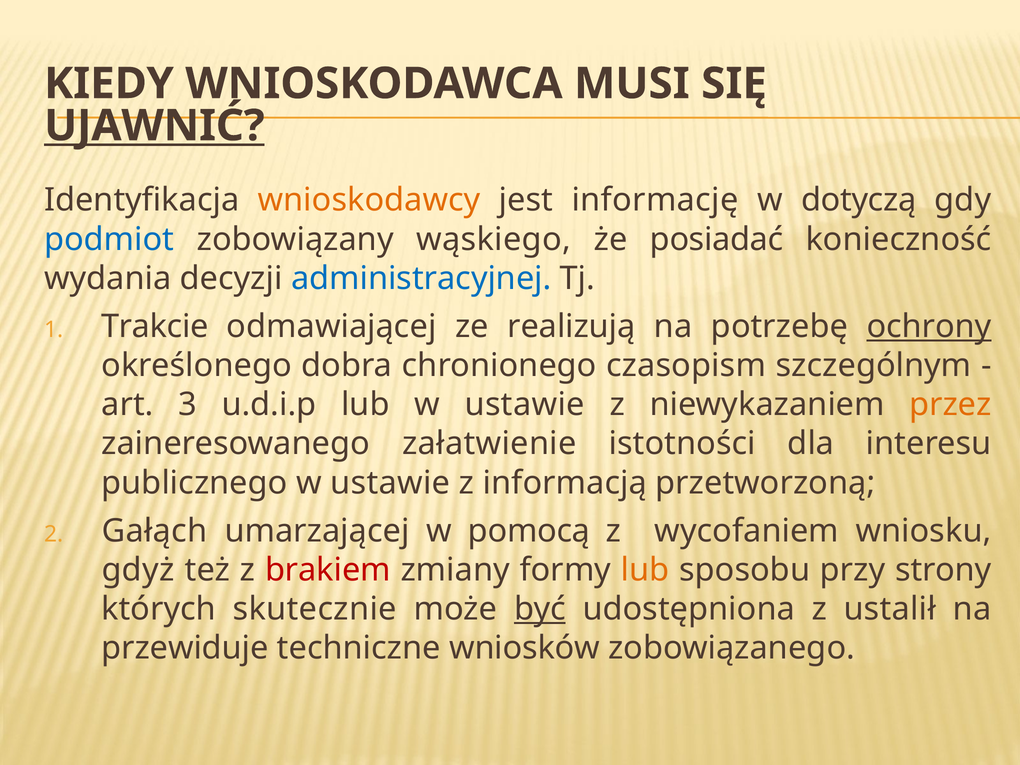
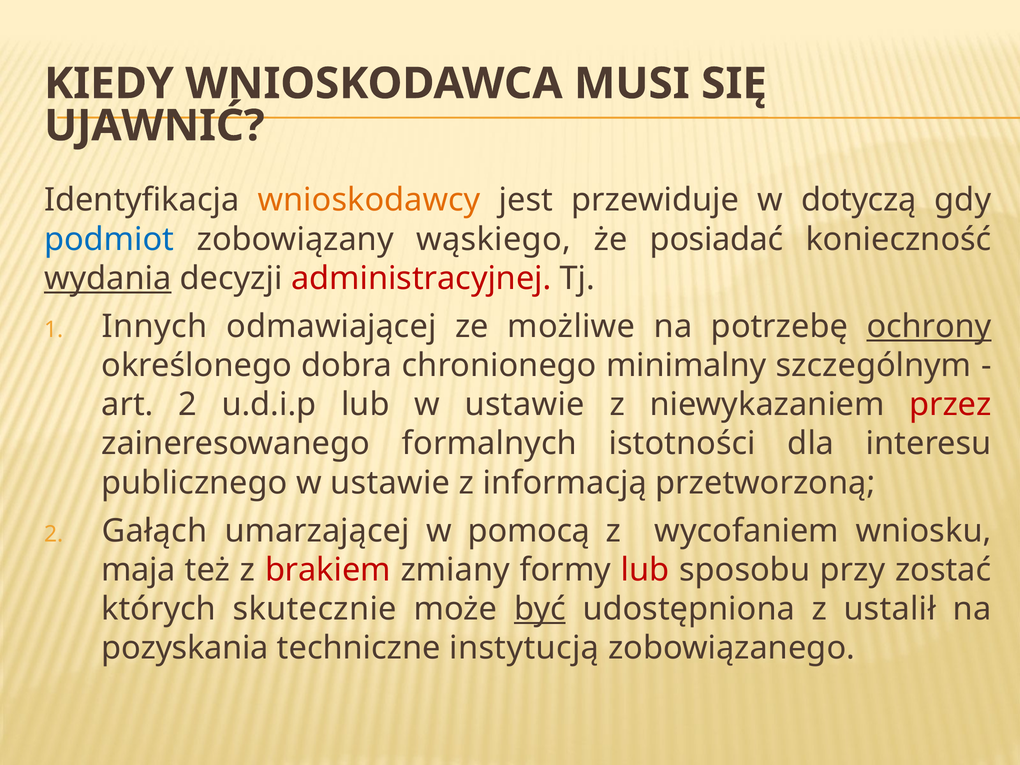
UJAWNIĆ underline: present -> none
informację: informację -> przewiduje
wydania underline: none -> present
administracyjnej colour: blue -> red
Trakcie: Trakcie -> Innych
realizują: realizują -> możliwe
czasopism: czasopism -> minimalny
art 3: 3 -> 2
przez colour: orange -> red
załatwienie: załatwienie -> formalnych
gdyż: gdyż -> maja
lub at (645, 570) colour: orange -> red
strony: strony -> zostać
przewiduje: przewiduje -> pozyskania
wniosków: wniosków -> instytucją
